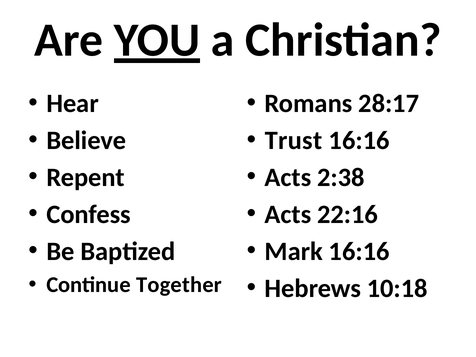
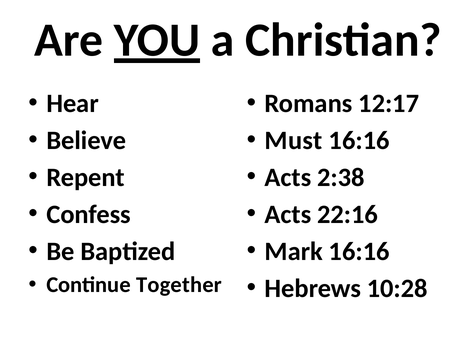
28:17: 28:17 -> 12:17
Trust: Trust -> Must
10:18: 10:18 -> 10:28
